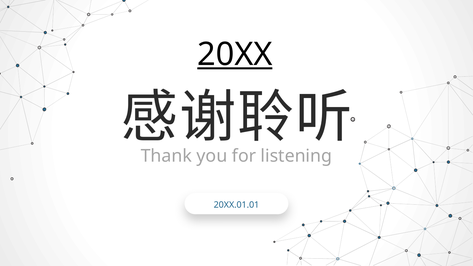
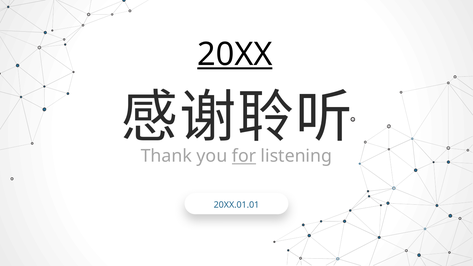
for underline: none -> present
